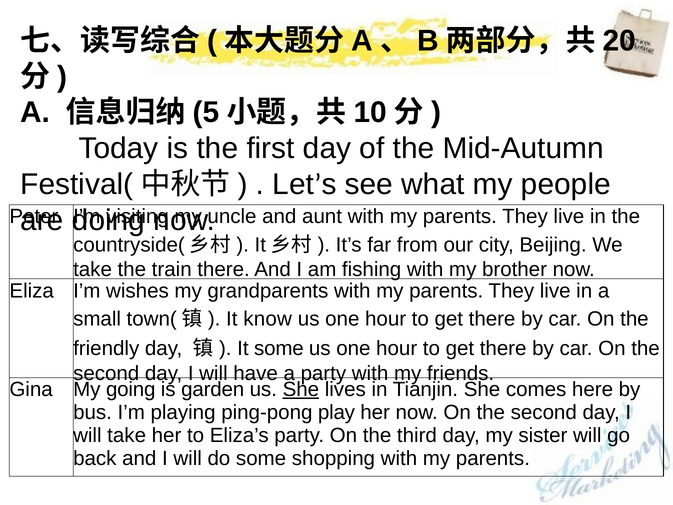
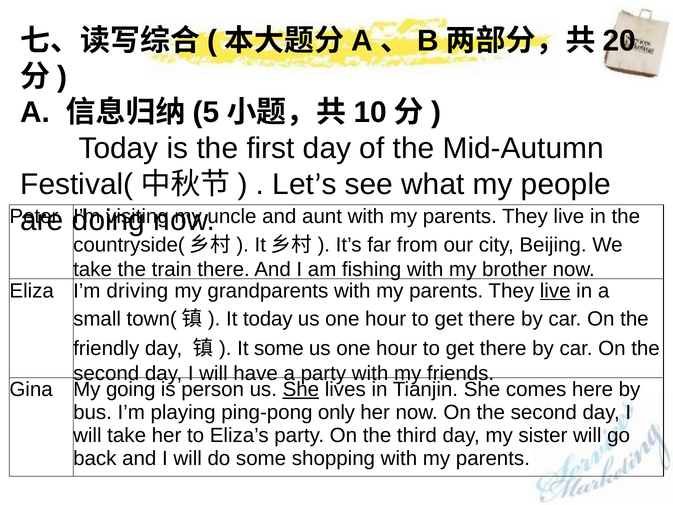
wishes: wishes -> driving
live at (555, 291) underline: none -> present
It know: know -> today
garden: garden -> person
play: play -> only
